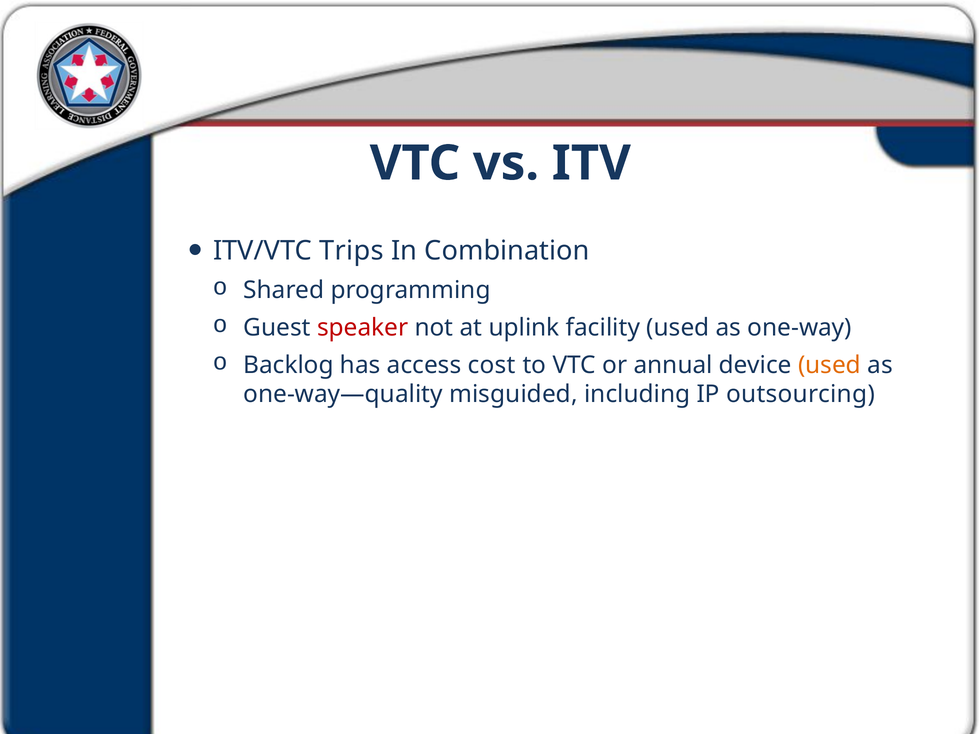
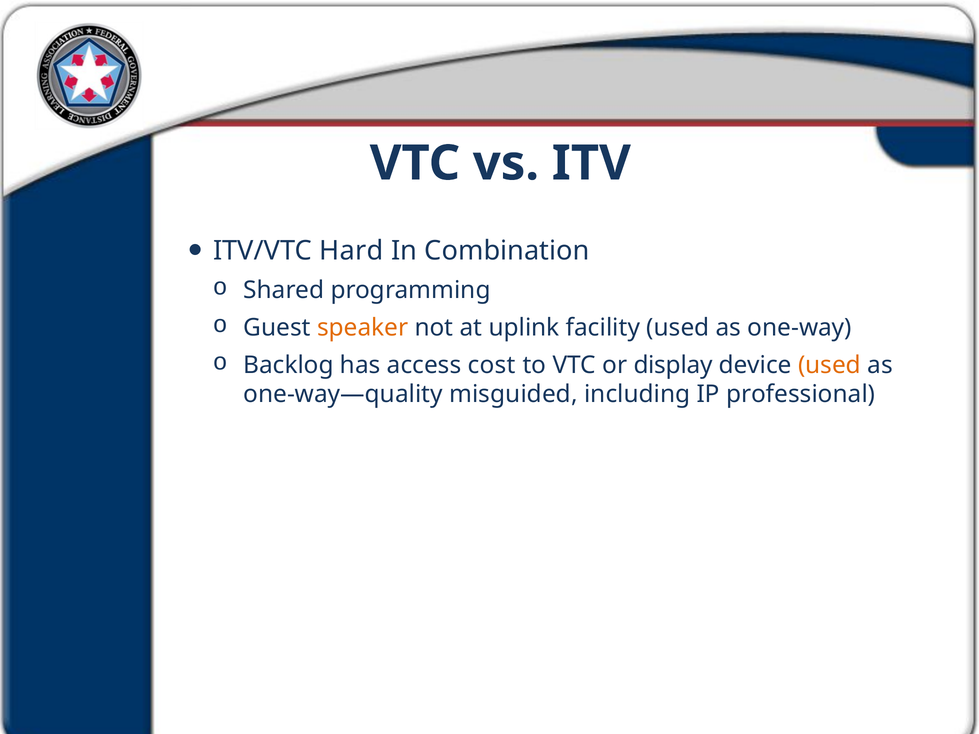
Trips: Trips -> Hard
speaker colour: red -> orange
annual: annual -> display
outsourcing: outsourcing -> professional
